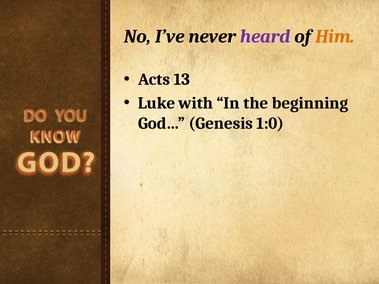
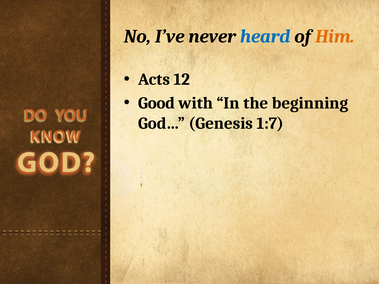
heard colour: purple -> blue
13: 13 -> 12
Luke: Luke -> Good
1:0: 1:0 -> 1:7
